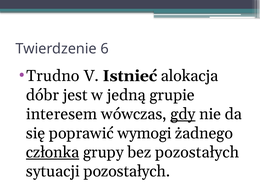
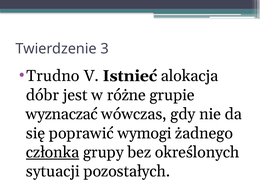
6: 6 -> 3
jedną: jedną -> różne
interesem: interesem -> wyznaczać
gdy underline: present -> none
bez pozostałych: pozostałych -> określonych
